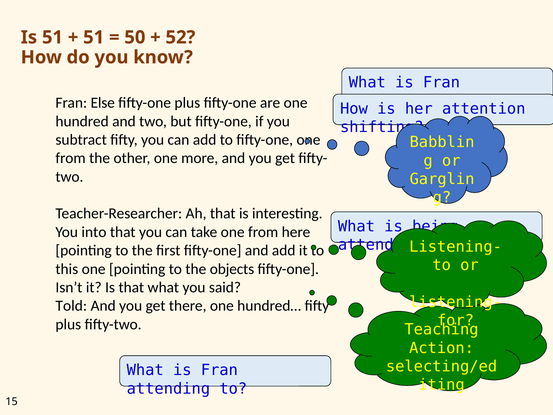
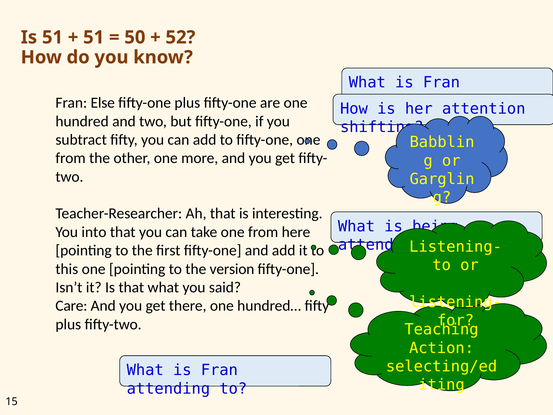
objects: objects -> version
Told: Told -> Care
